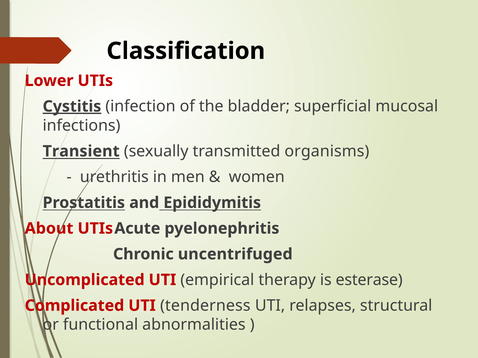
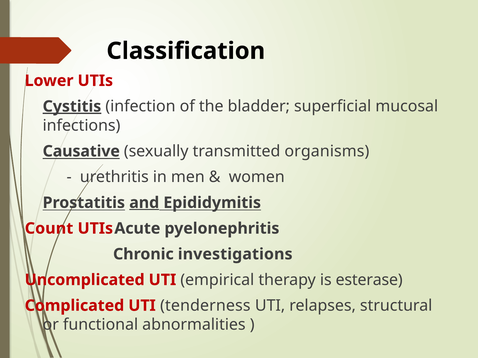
Transient: Transient -> Causative
and underline: none -> present
About: About -> Count
uncentrifuged: uncentrifuged -> investigations
